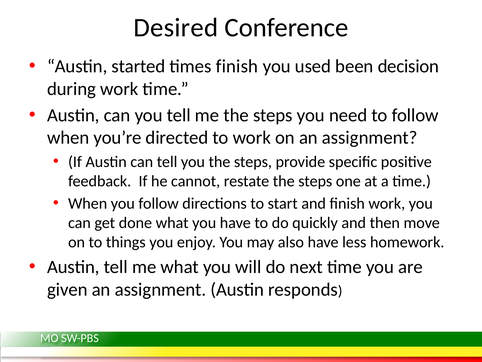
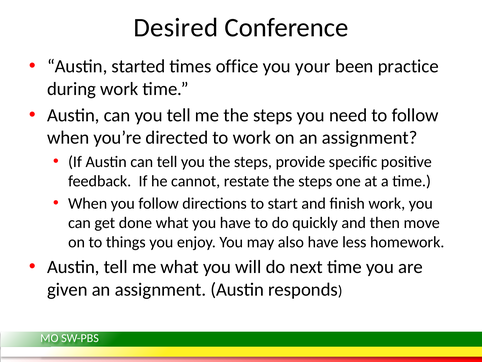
times finish: finish -> office
used: used -> your
decision: decision -> practice
